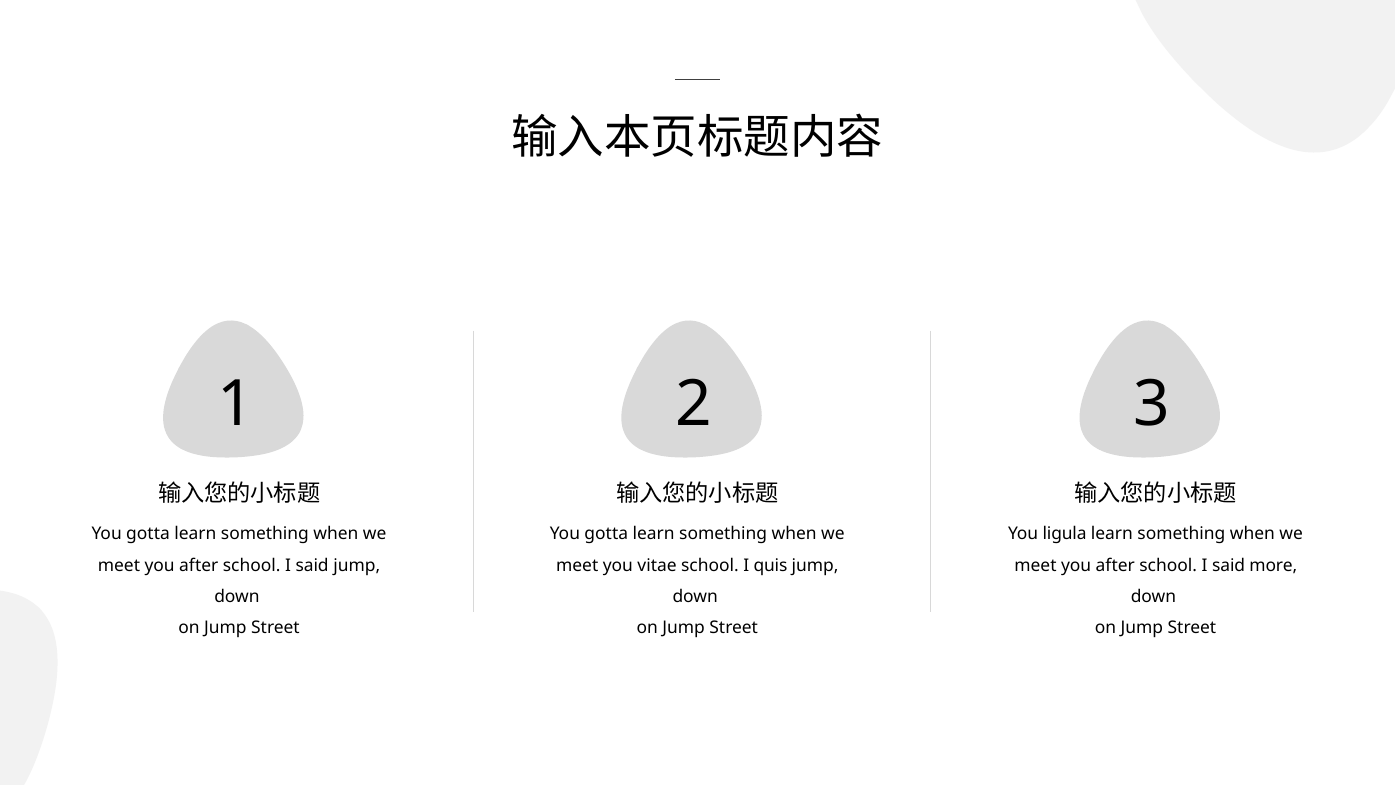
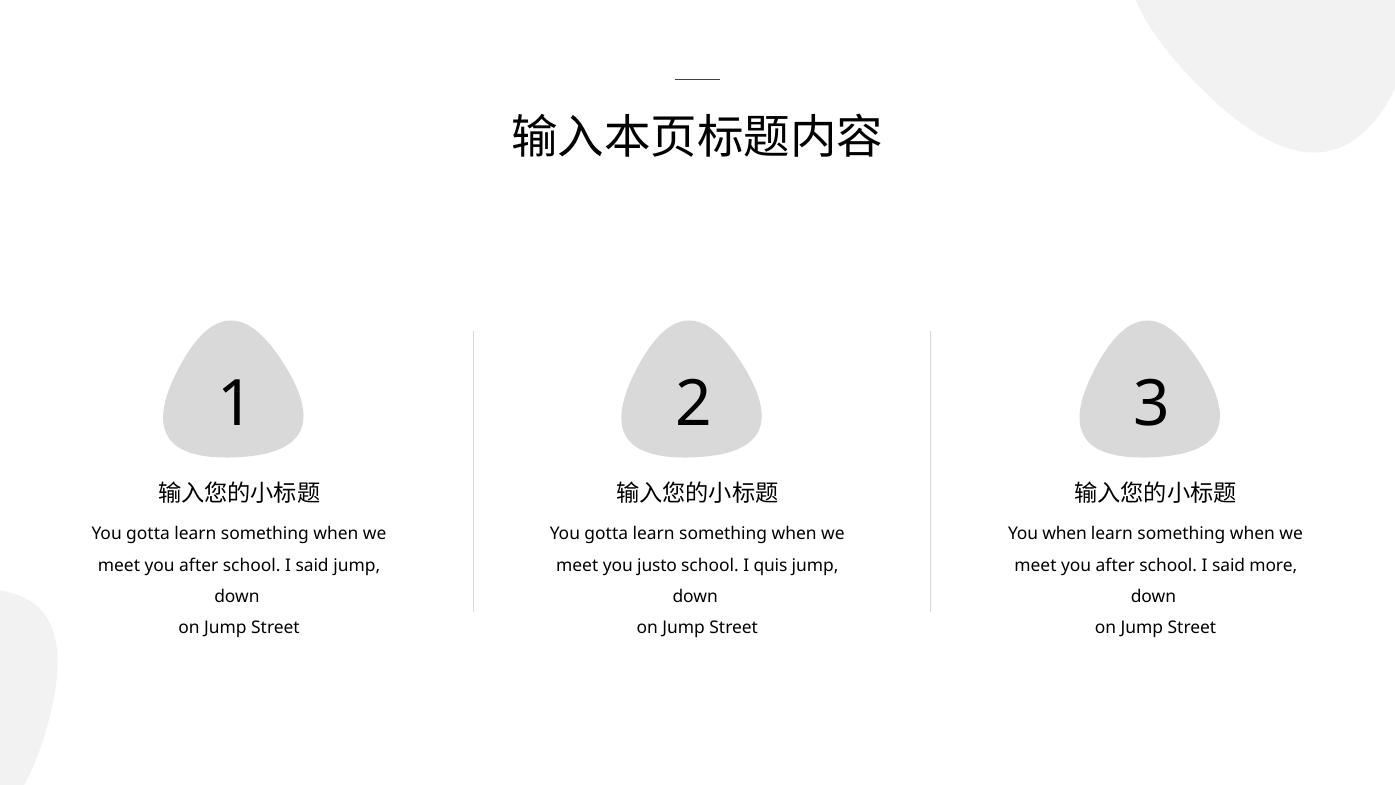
You ligula: ligula -> when
vitae: vitae -> justo
